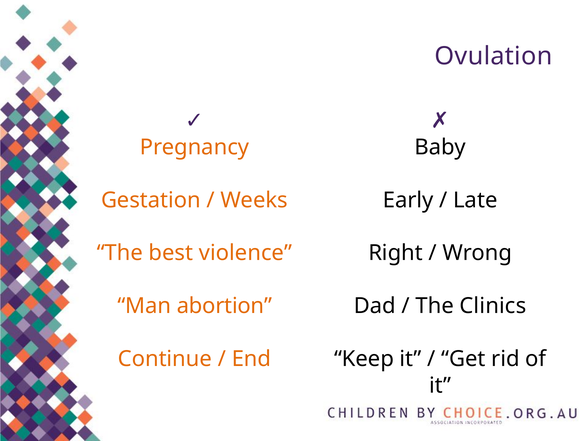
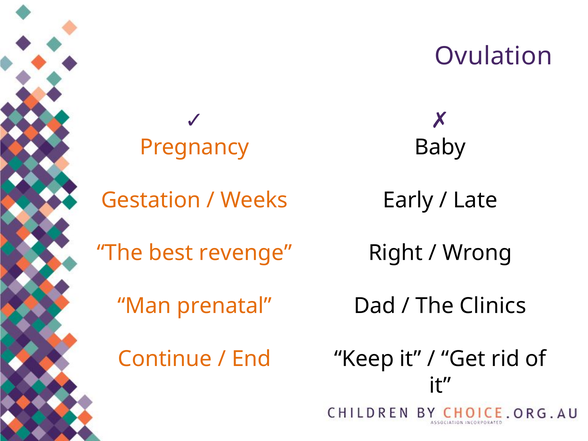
violence: violence -> revenge
abortion: abortion -> prenatal
